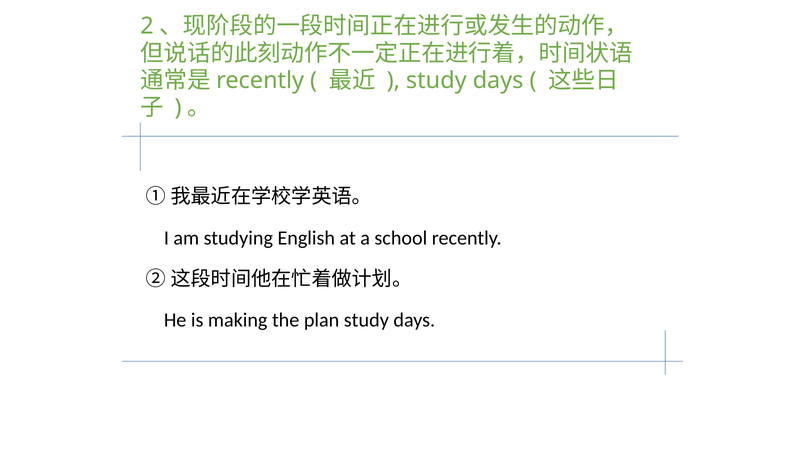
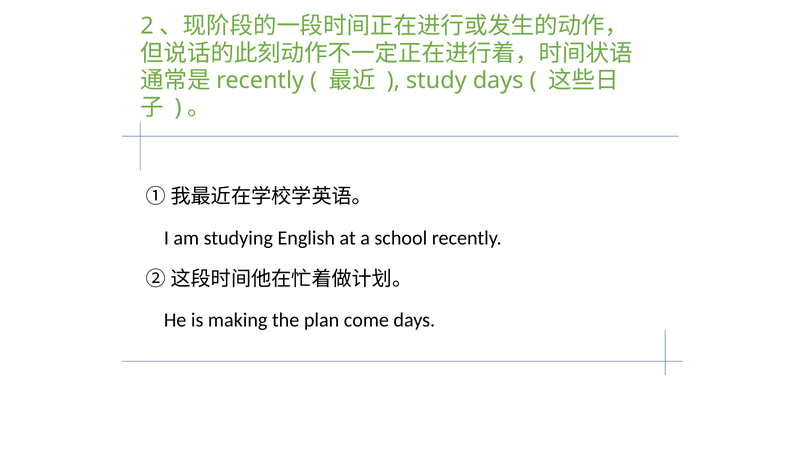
plan study: study -> come
